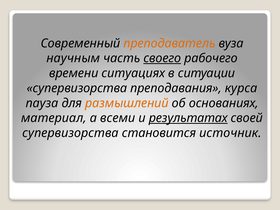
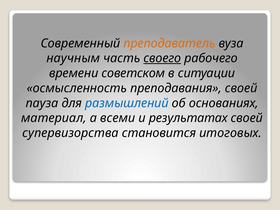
ситуациях: ситуациях -> советском
супервизорства at (77, 88): супервизорства -> осмысленность
преподавания курса: курса -> своей
размышлений colour: orange -> blue
результатах underline: present -> none
источник: источник -> итоговых
